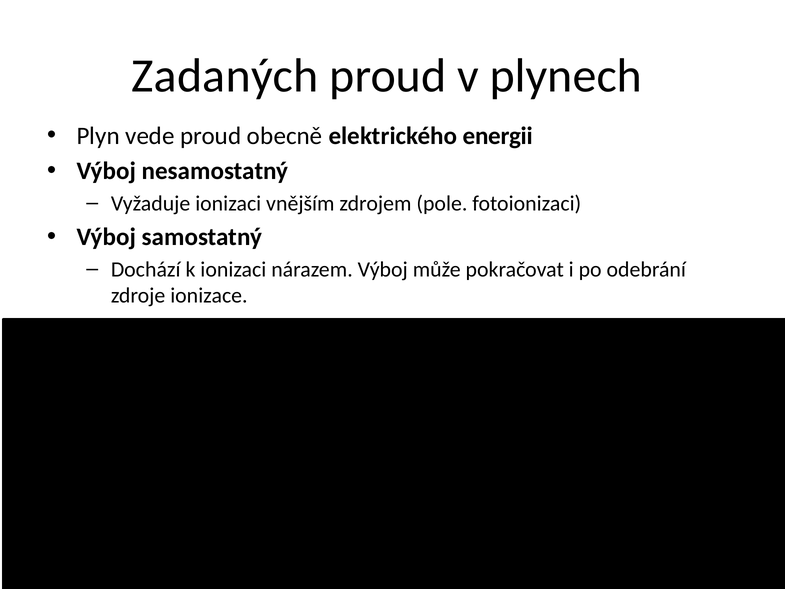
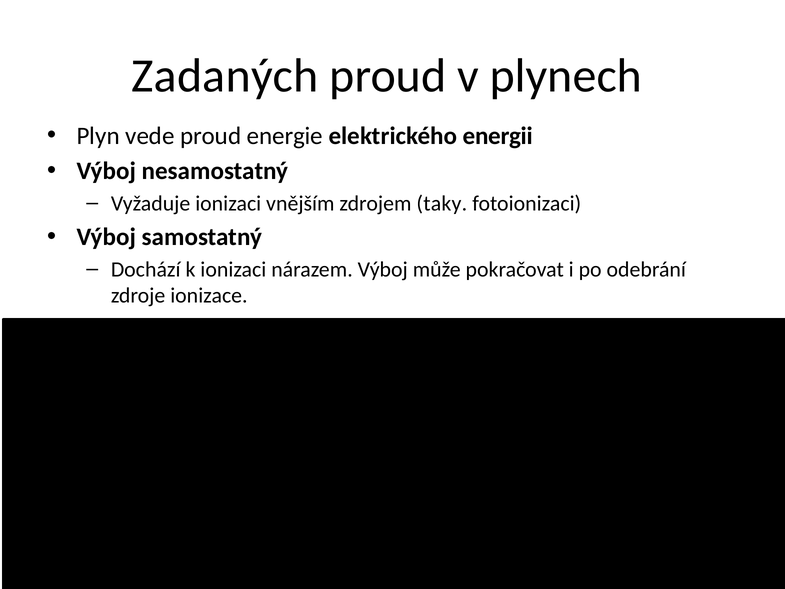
obecně: obecně -> energie
pole: pole -> taky
